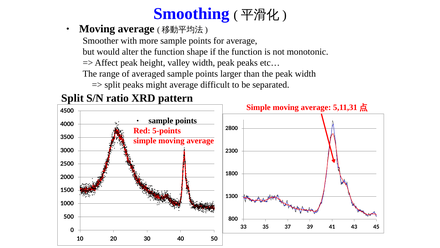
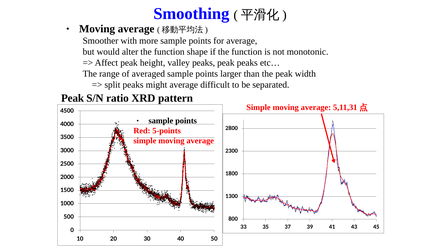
valley width: width -> peaks
Split at (72, 98): Split -> Peak
